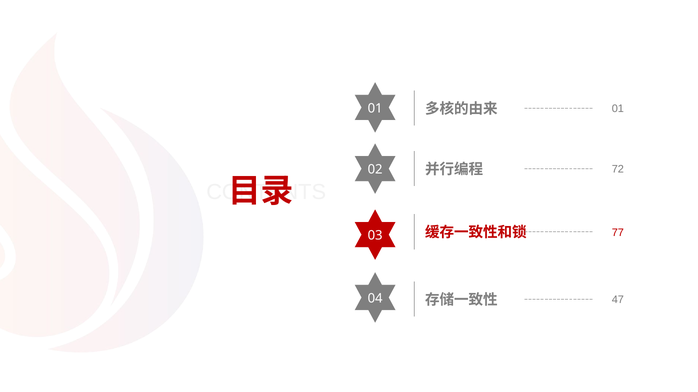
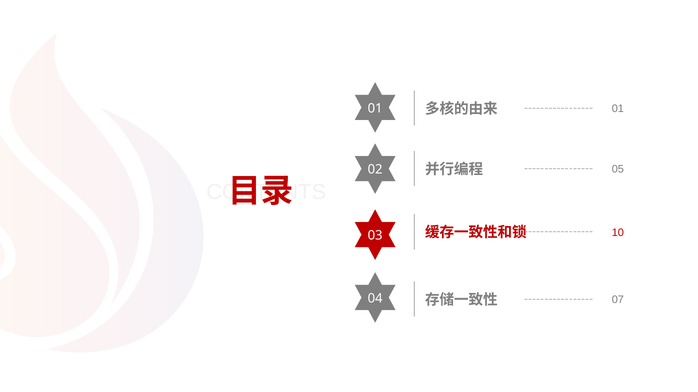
72: 72 -> 05
77: 77 -> 10
47: 47 -> 07
